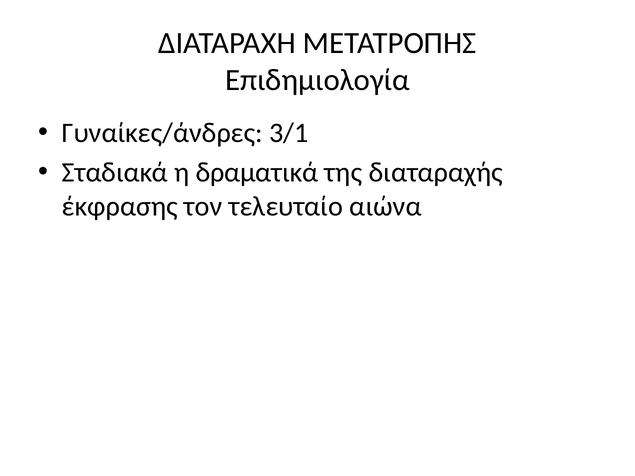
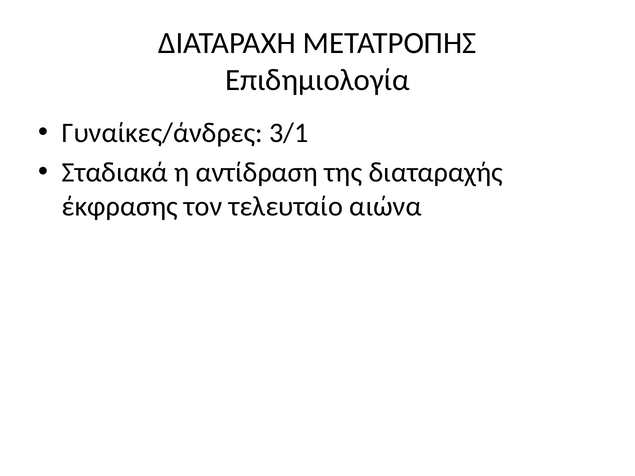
δραματικά: δραματικά -> αντίδραση
